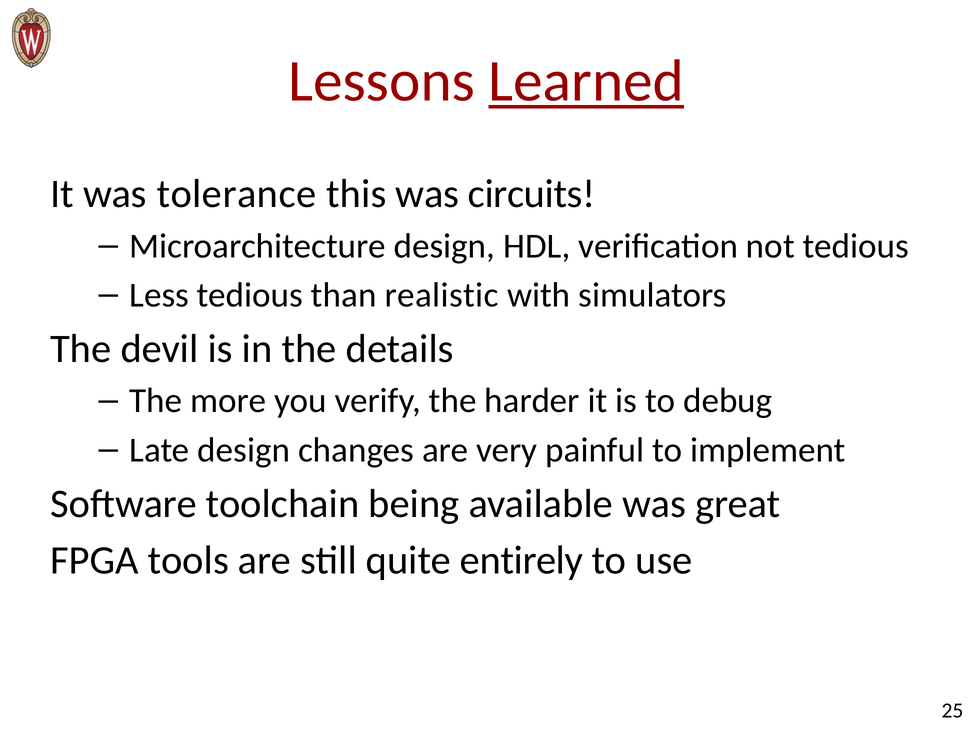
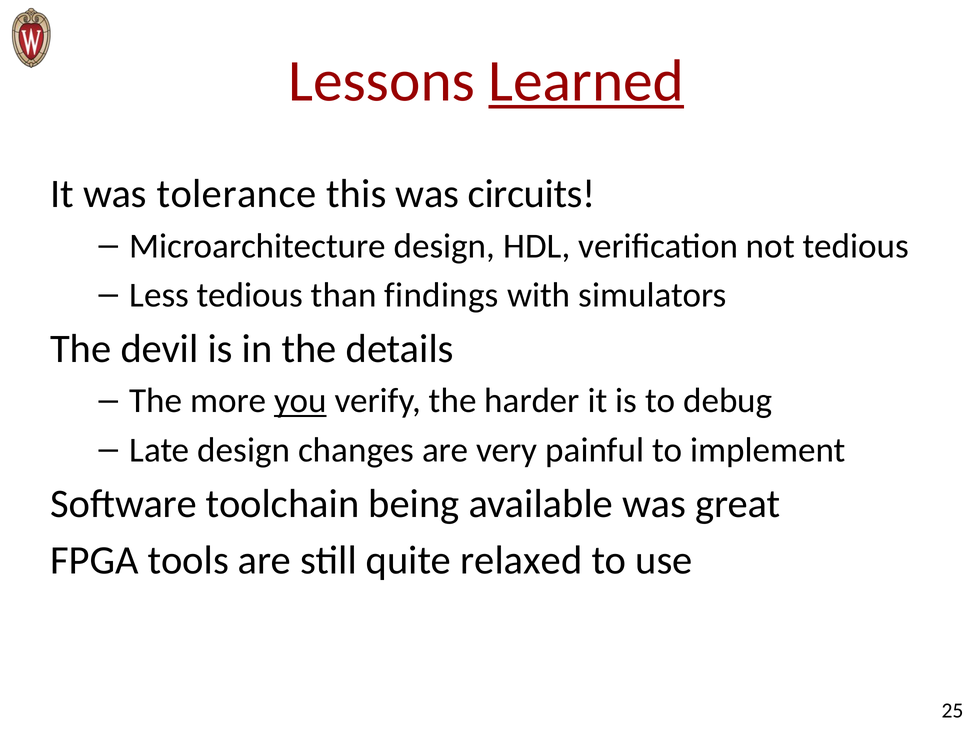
realistic: realistic -> findings
you underline: none -> present
entirely: entirely -> relaxed
